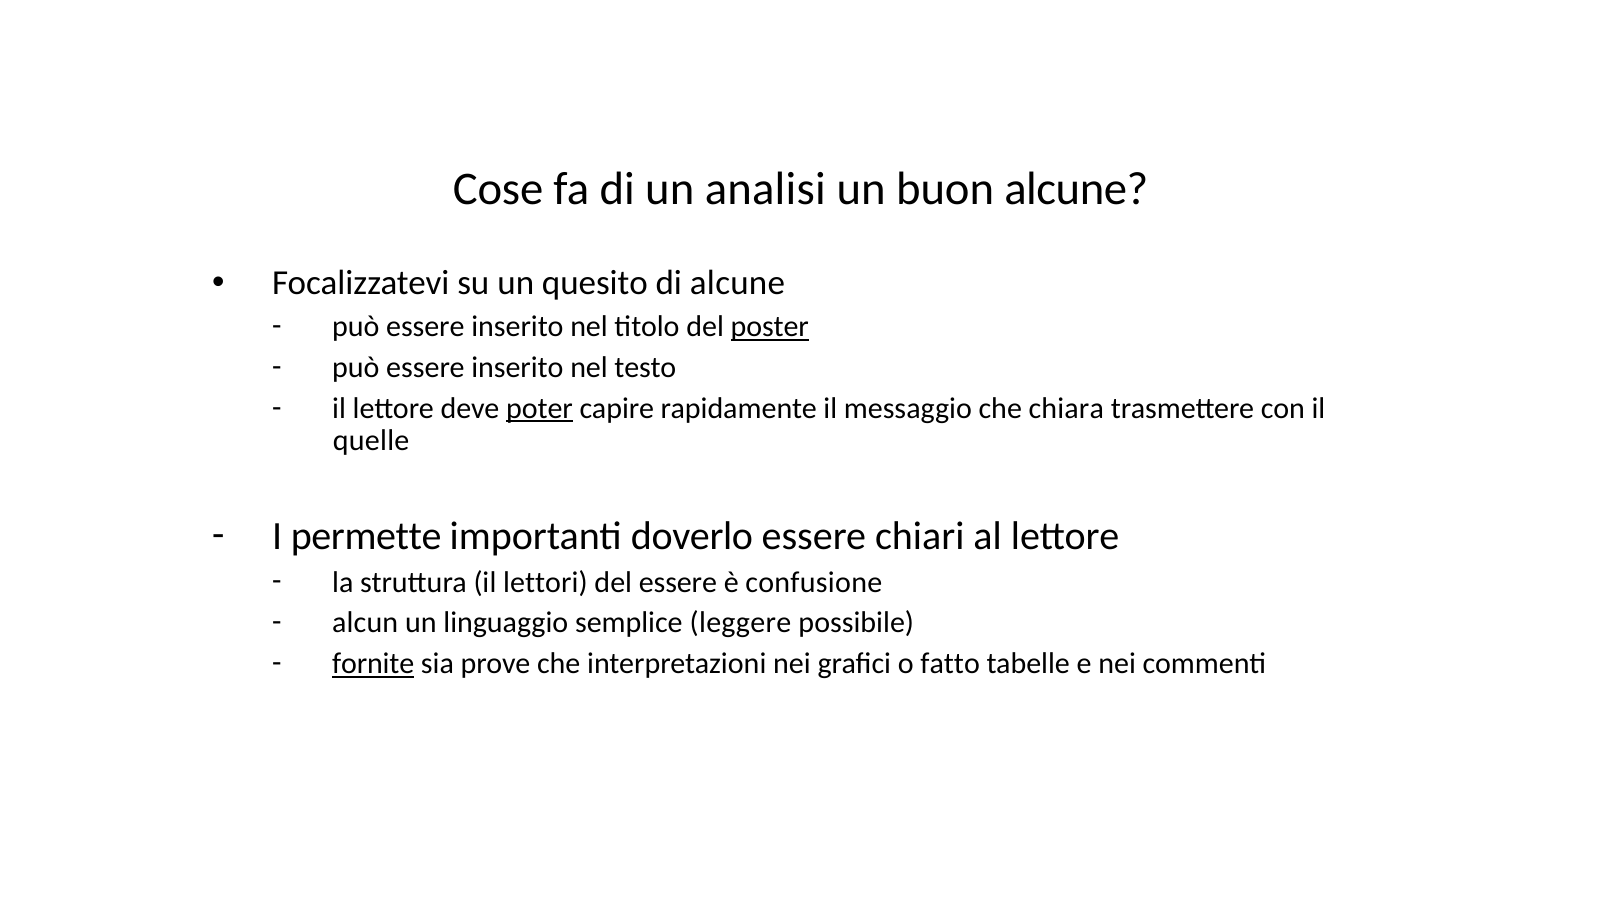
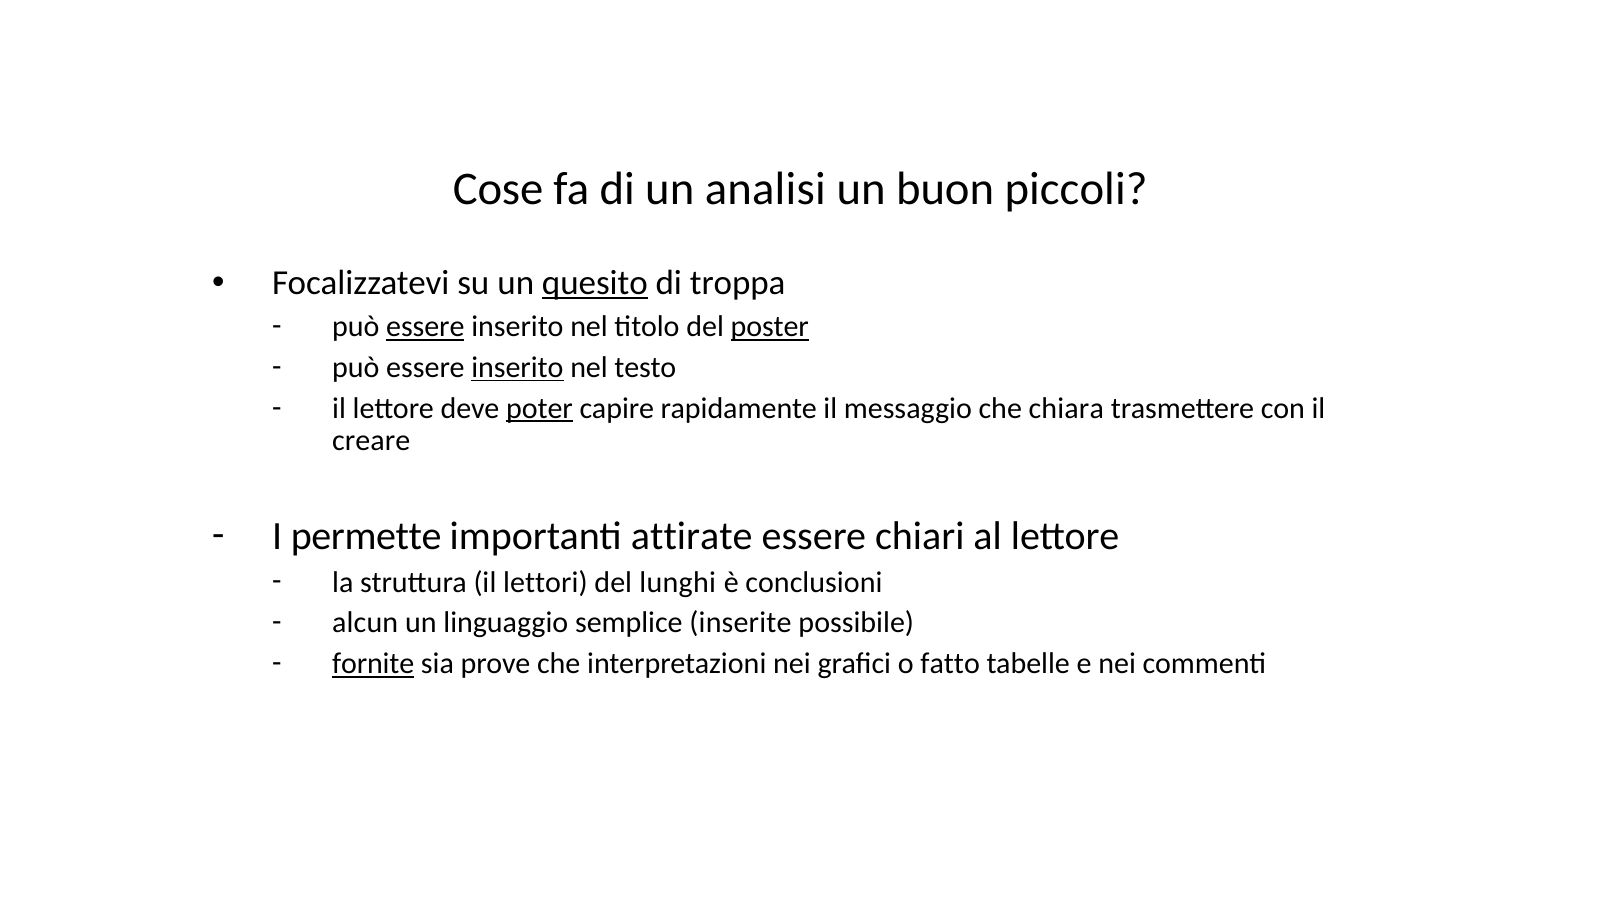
buon alcune: alcune -> piccoli
quesito underline: none -> present
di alcune: alcune -> troppa
essere at (425, 327) underline: none -> present
inserito at (517, 367) underline: none -> present
quelle: quelle -> creare
doverlo: doverlo -> attirate
del essere: essere -> lunghi
confusione: confusione -> conclusioni
leggere: leggere -> inserite
